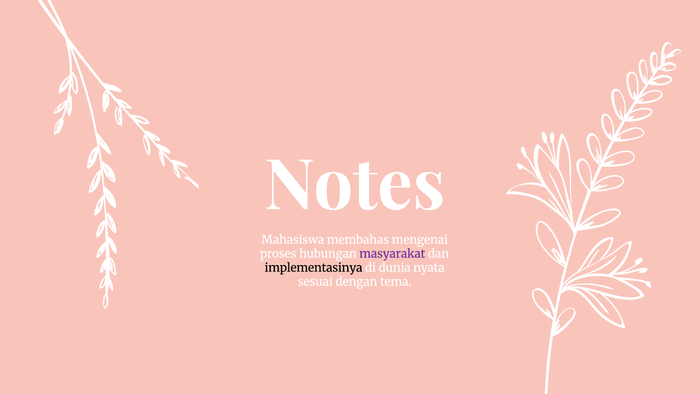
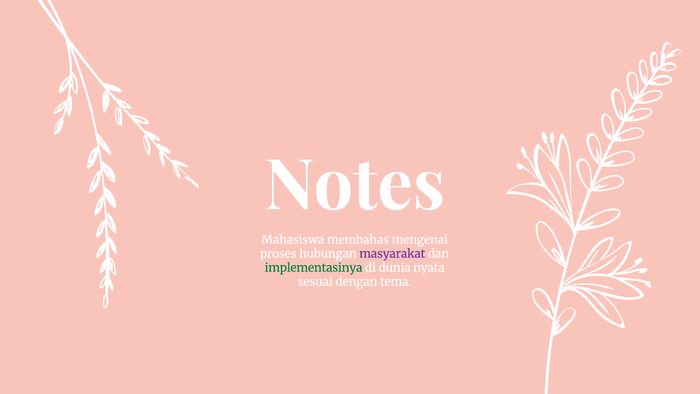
implementasinya colour: black -> green
